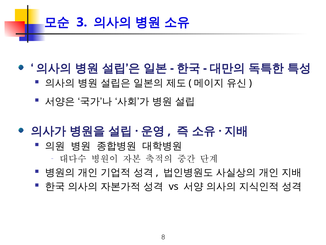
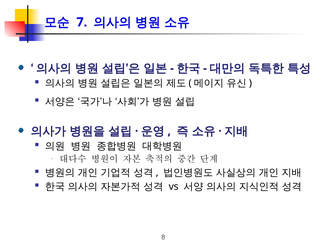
3: 3 -> 7
